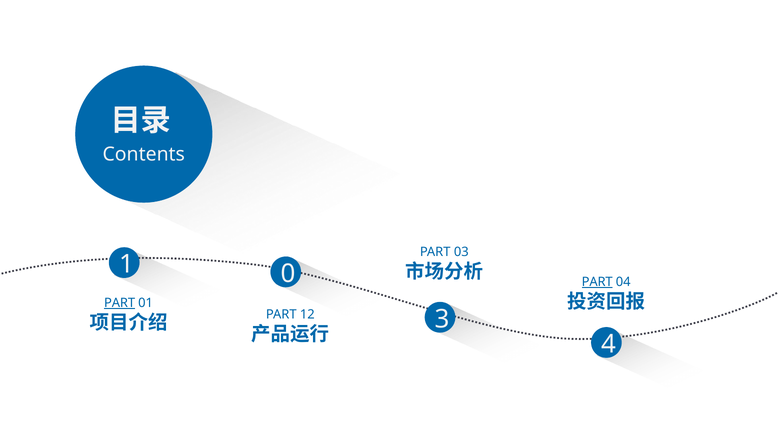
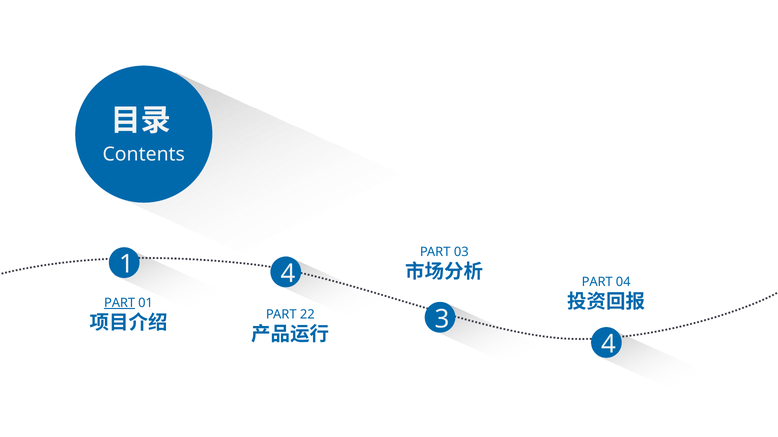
1 0: 0 -> 4
PART at (597, 282) underline: present -> none
12: 12 -> 22
